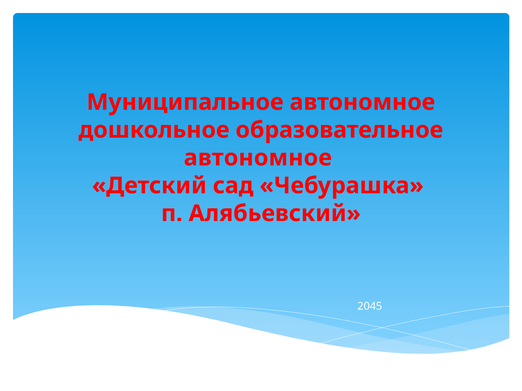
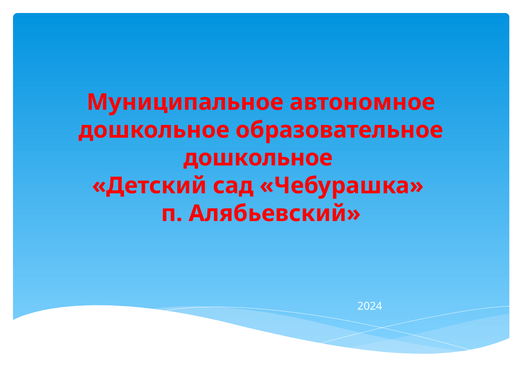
автономное at (258, 158): автономное -> дошкольное
2045: 2045 -> 2024
